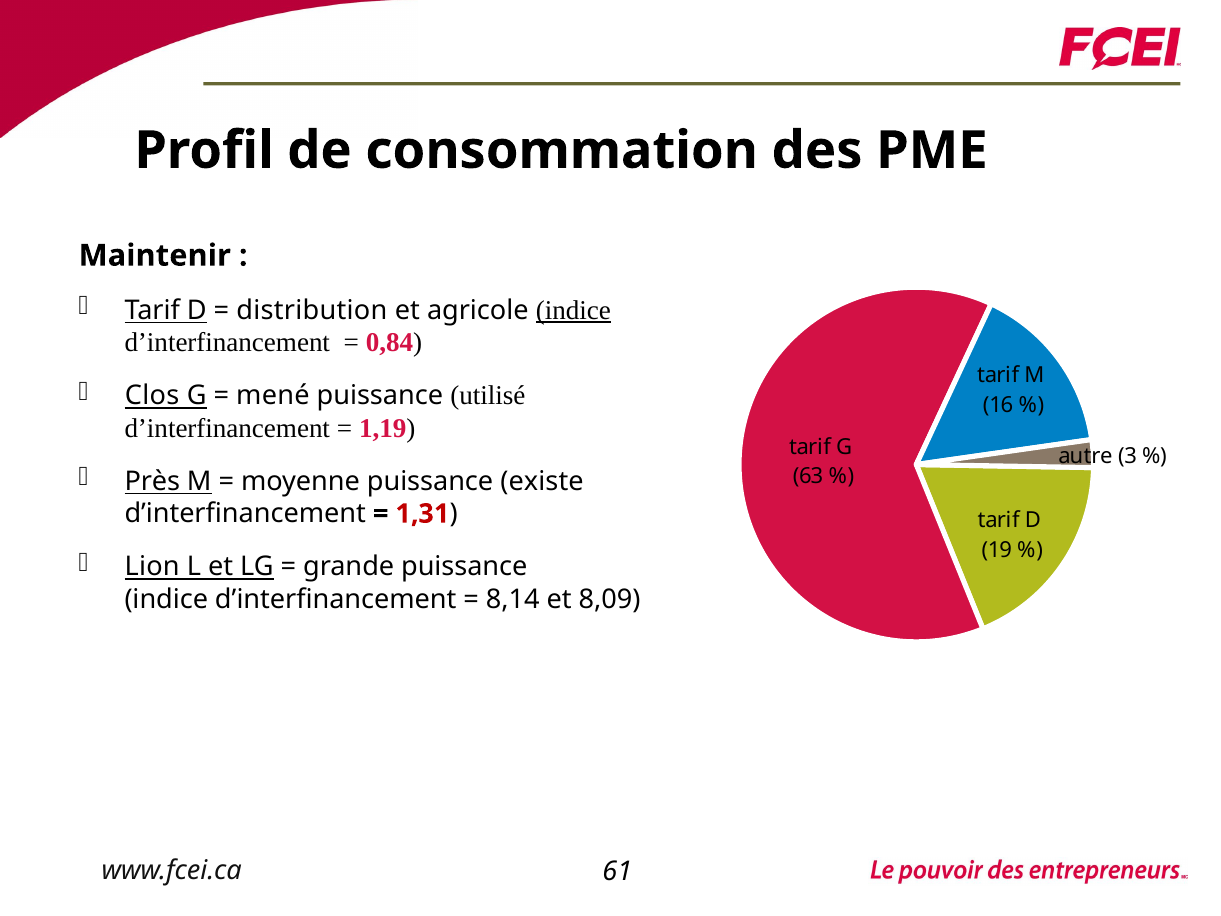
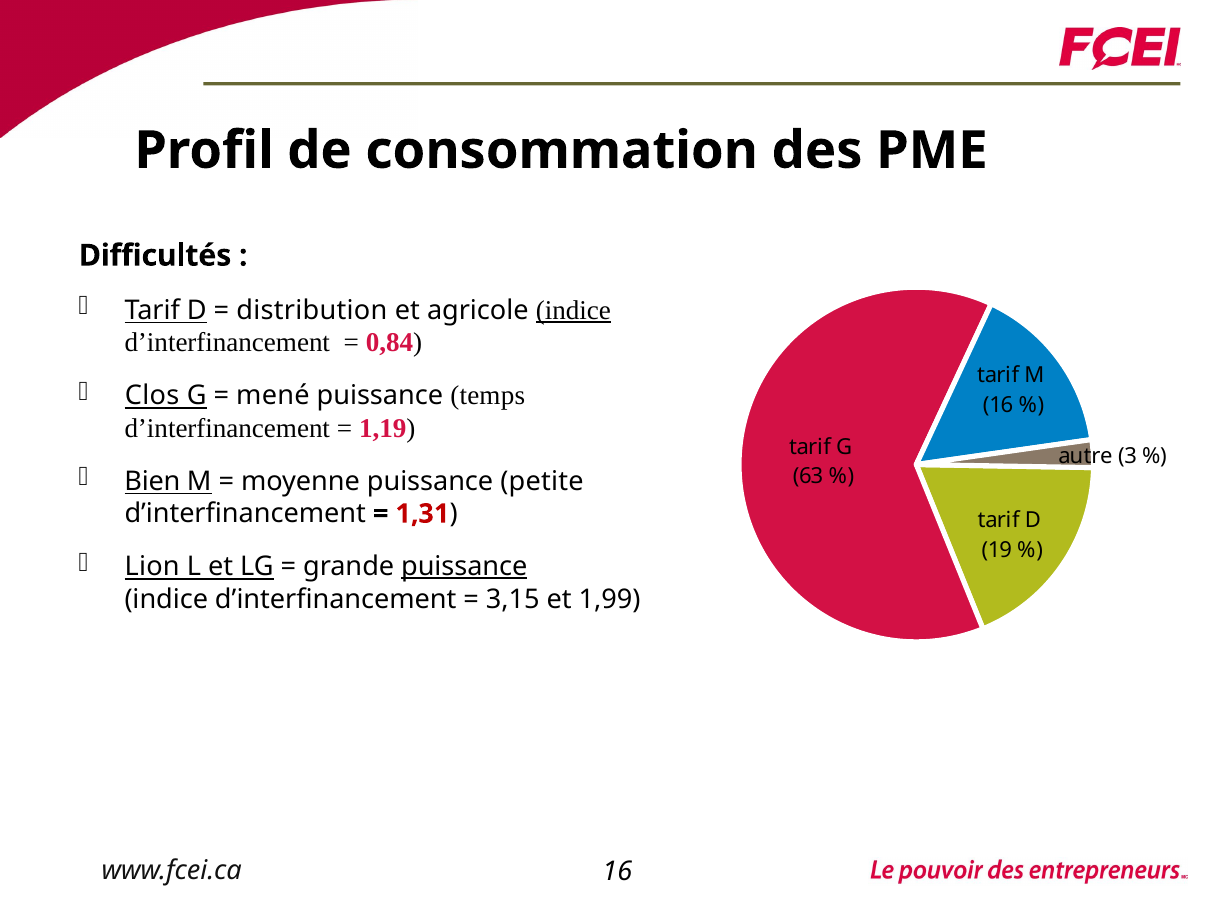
Maintenir: Maintenir -> Difficultés
utilisé: utilisé -> temps
Près: Près -> Bien
existe: existe -> petite
puissance at (464, 566) underline: none -> present
8,14: 8,14 -> 3,15
8,09: 8,09 -> 1,99
61 at (617, 871): 61 -> 16
